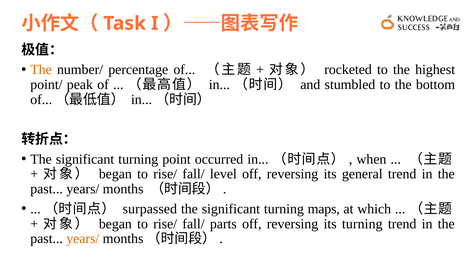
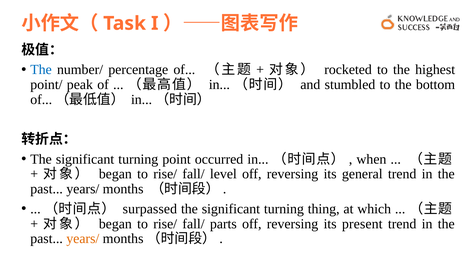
The at (41, 70) colour: orange -> blue
maps: maps -> thing
its turning: turning -> present
